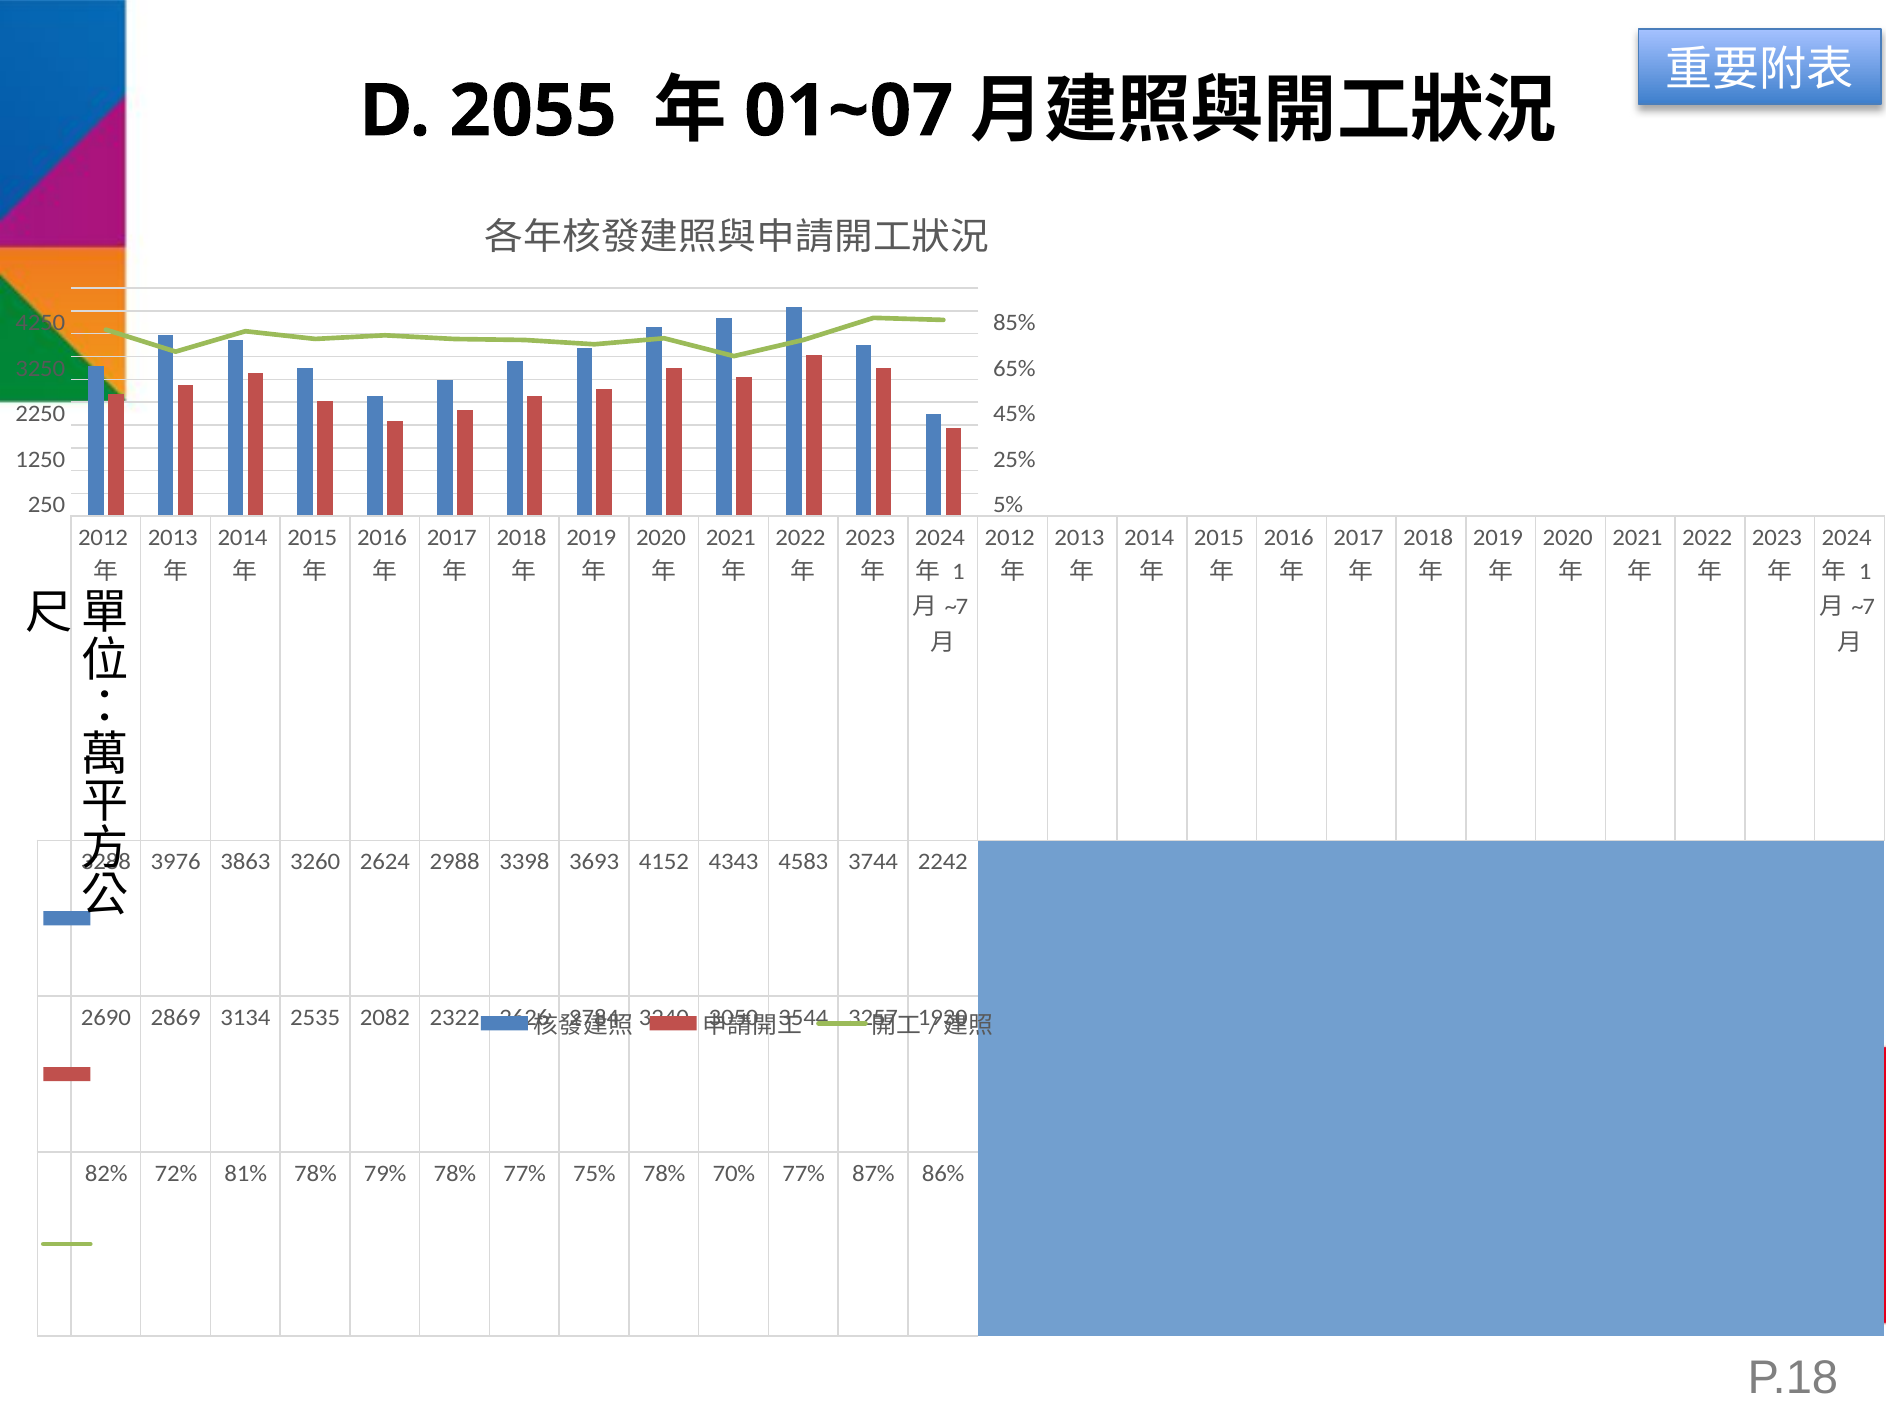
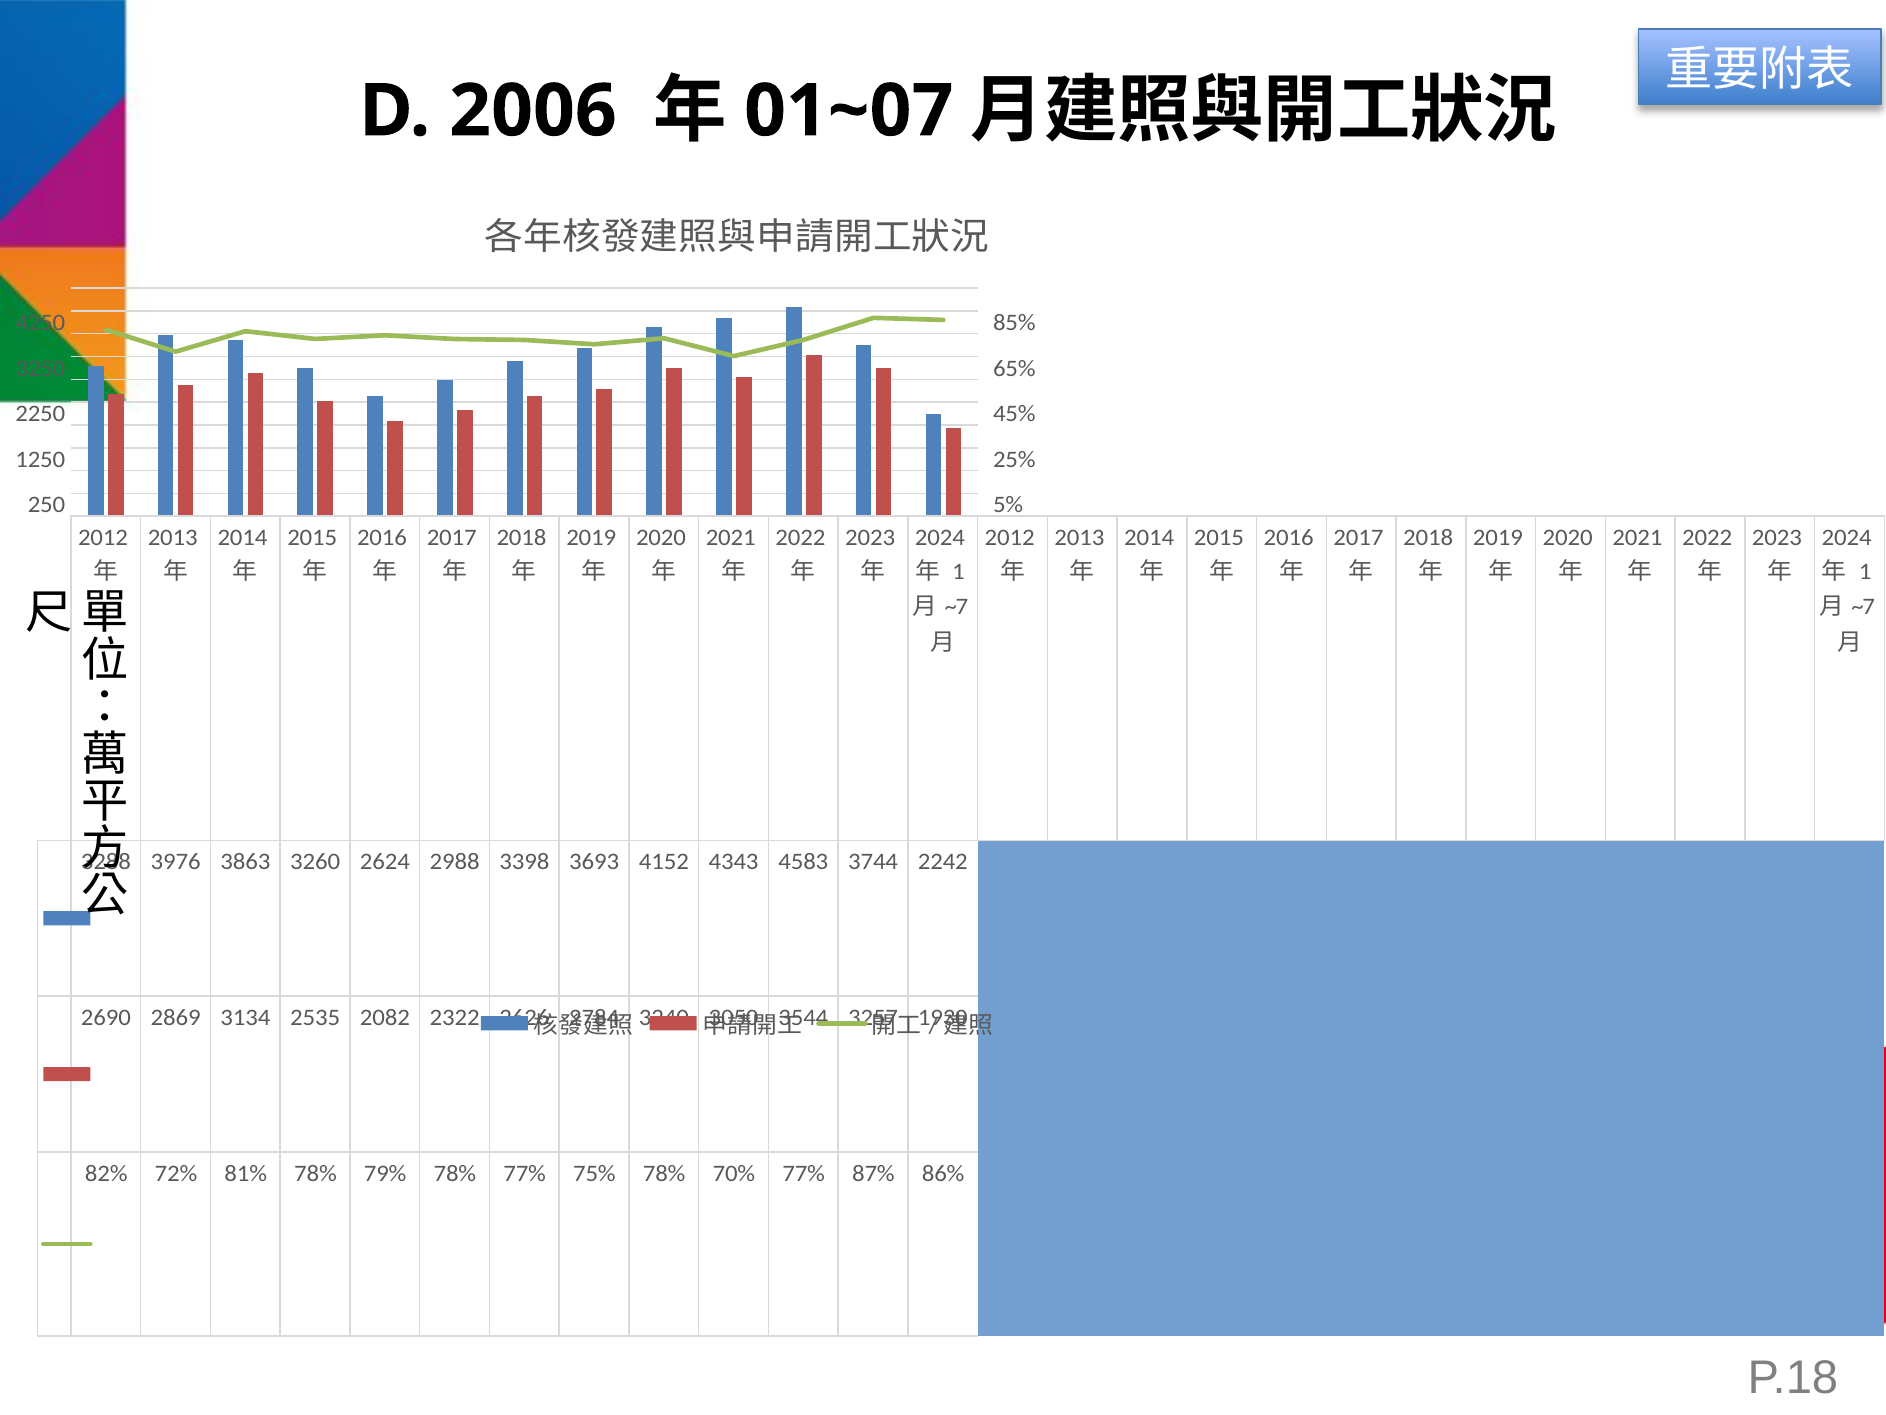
2055: 2055 -> 2006
